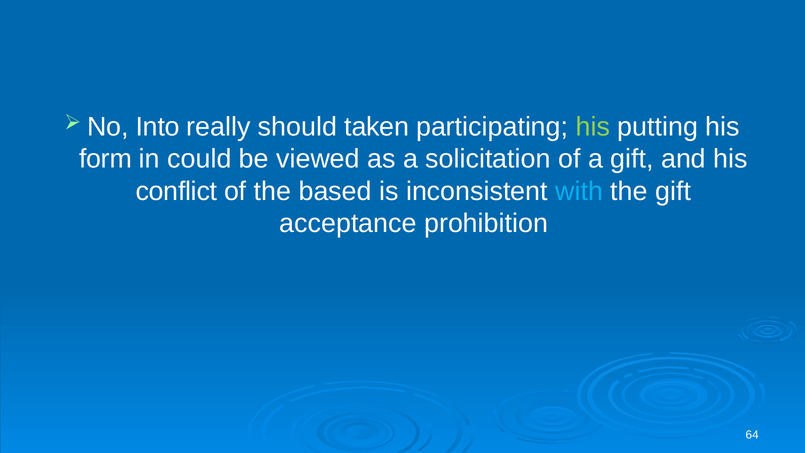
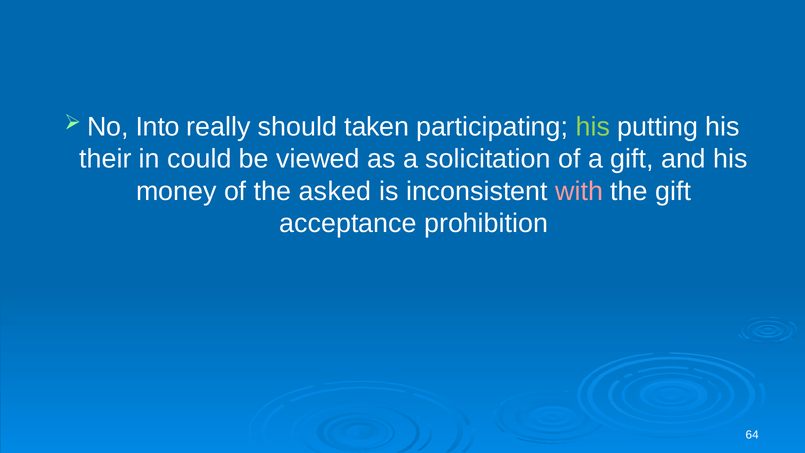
form: form -> their
conflict: conflict -> money
based: based -> asked
with colour: light blue -> pink
